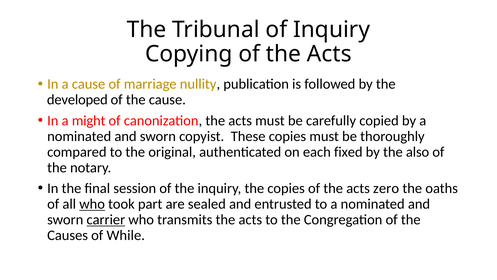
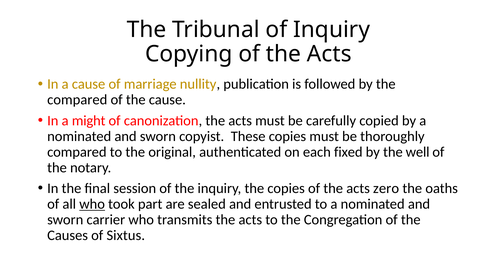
developed at (77, 100): developed -> compared
also: also -> well
carrier underline: present -> none
While: While -> Sixtus
